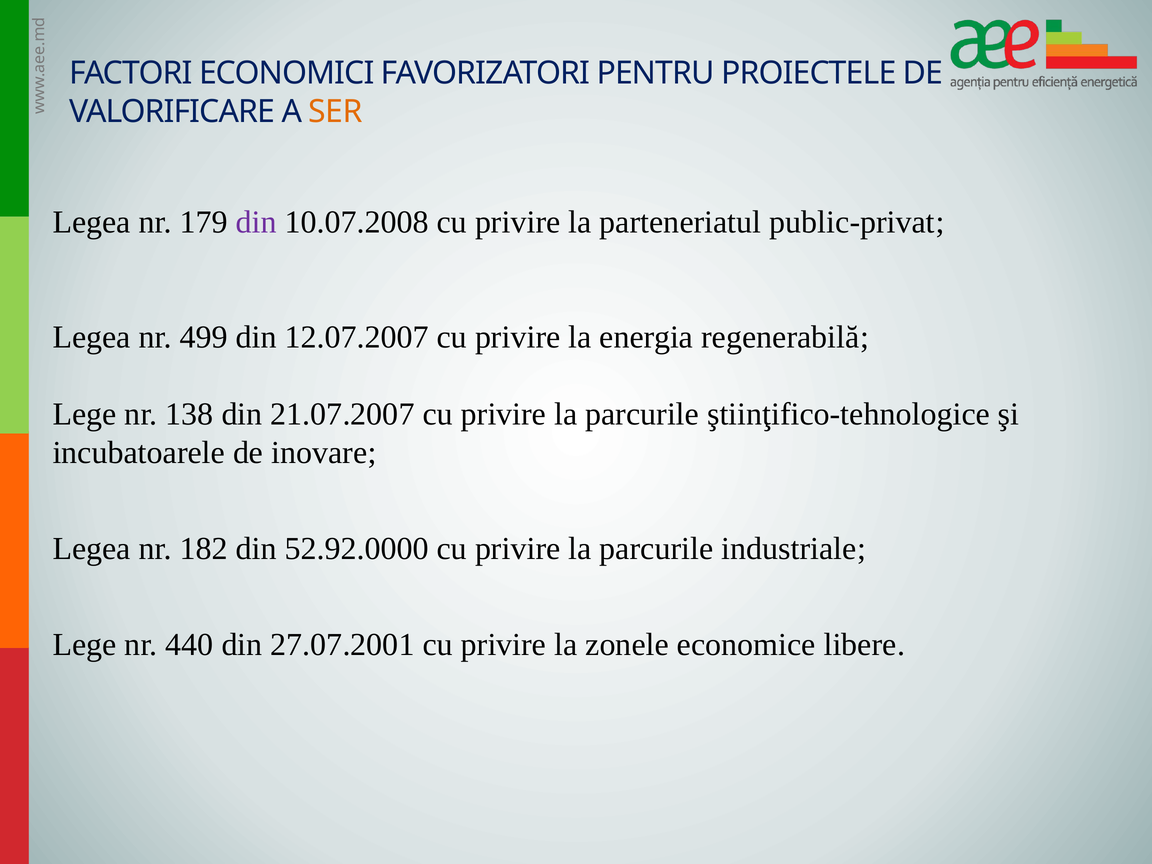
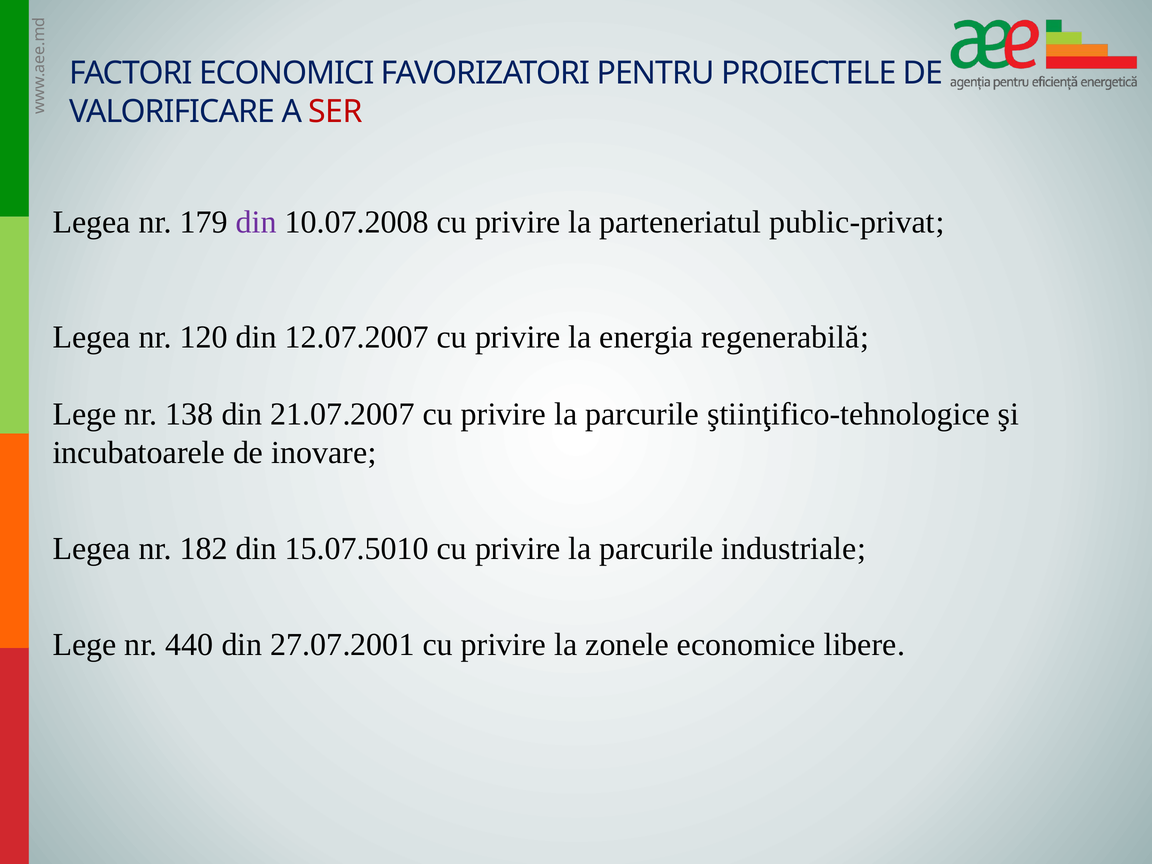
SER colour: orange -> red
499: 499 -> 120
52.92.0000: 52.92.0000 -> 15.07.5010
